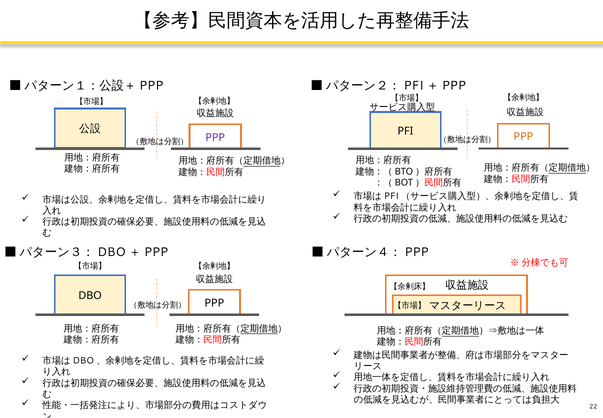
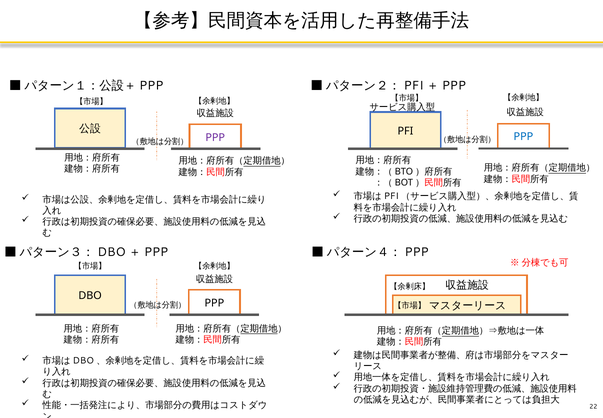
PPP at (523, 137) colour: orange -> blue
